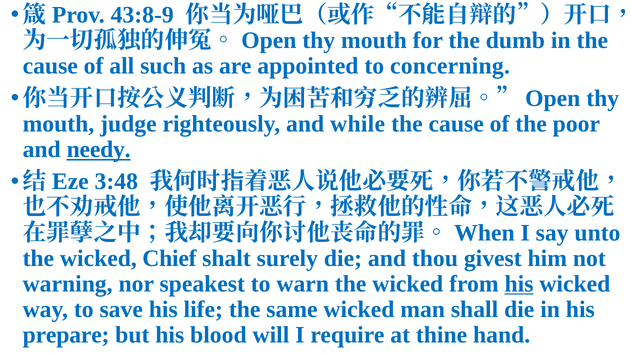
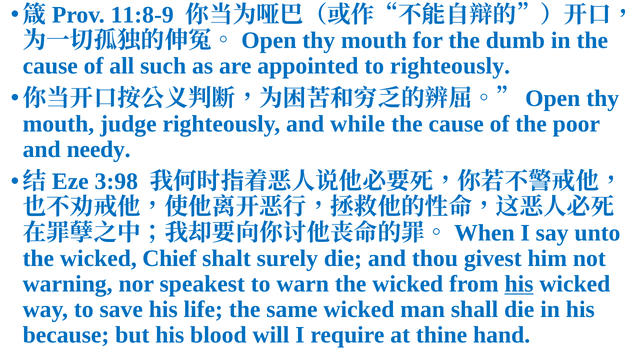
43:8-9: 43:8-9 -> 11:8-9
to concerning: concerning -> righteously
needy underline: present -> none
3:48: 3:48 -> 3:98
prepare: prepare -> because
